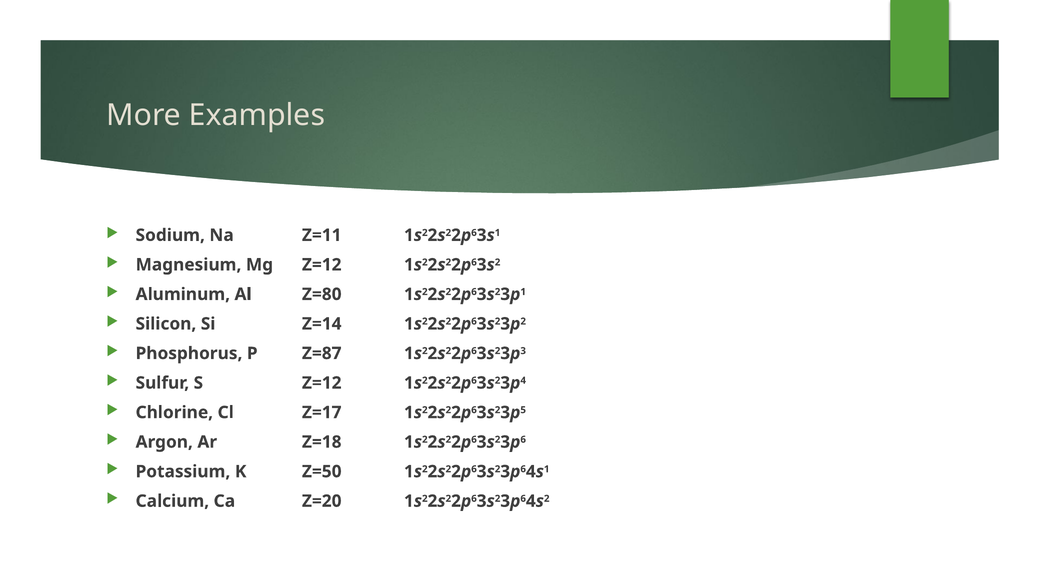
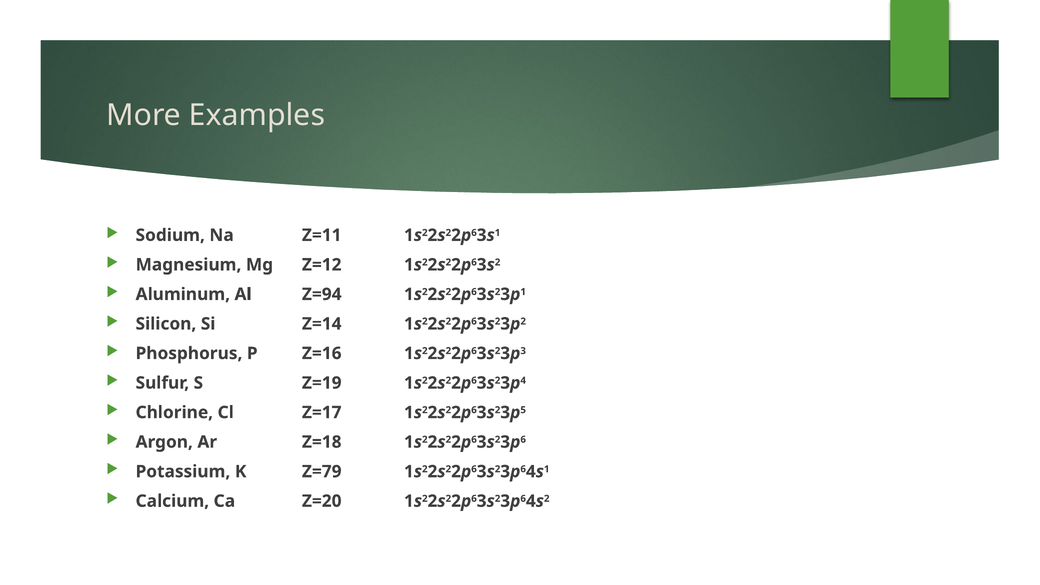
Z=80: Z=80 -> Z=94
Z=87: Z=87 -> Z=16
S Z=12: Z=12 -> Z=19
Z=50: Z=50 -> Z=79
